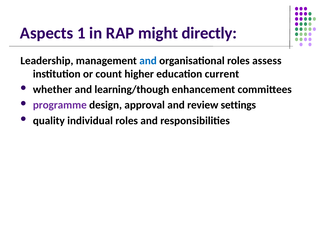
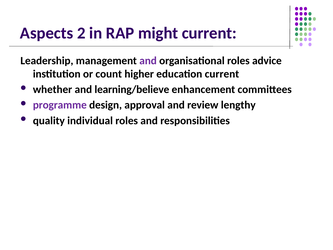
1: 1 -> 2
might directly: directly -> current
and at (148, 61) colour: blue -> purple
assess: assess -> advice
learning/though: learning/though -> learning/believe
settings: settings -> lengthy
